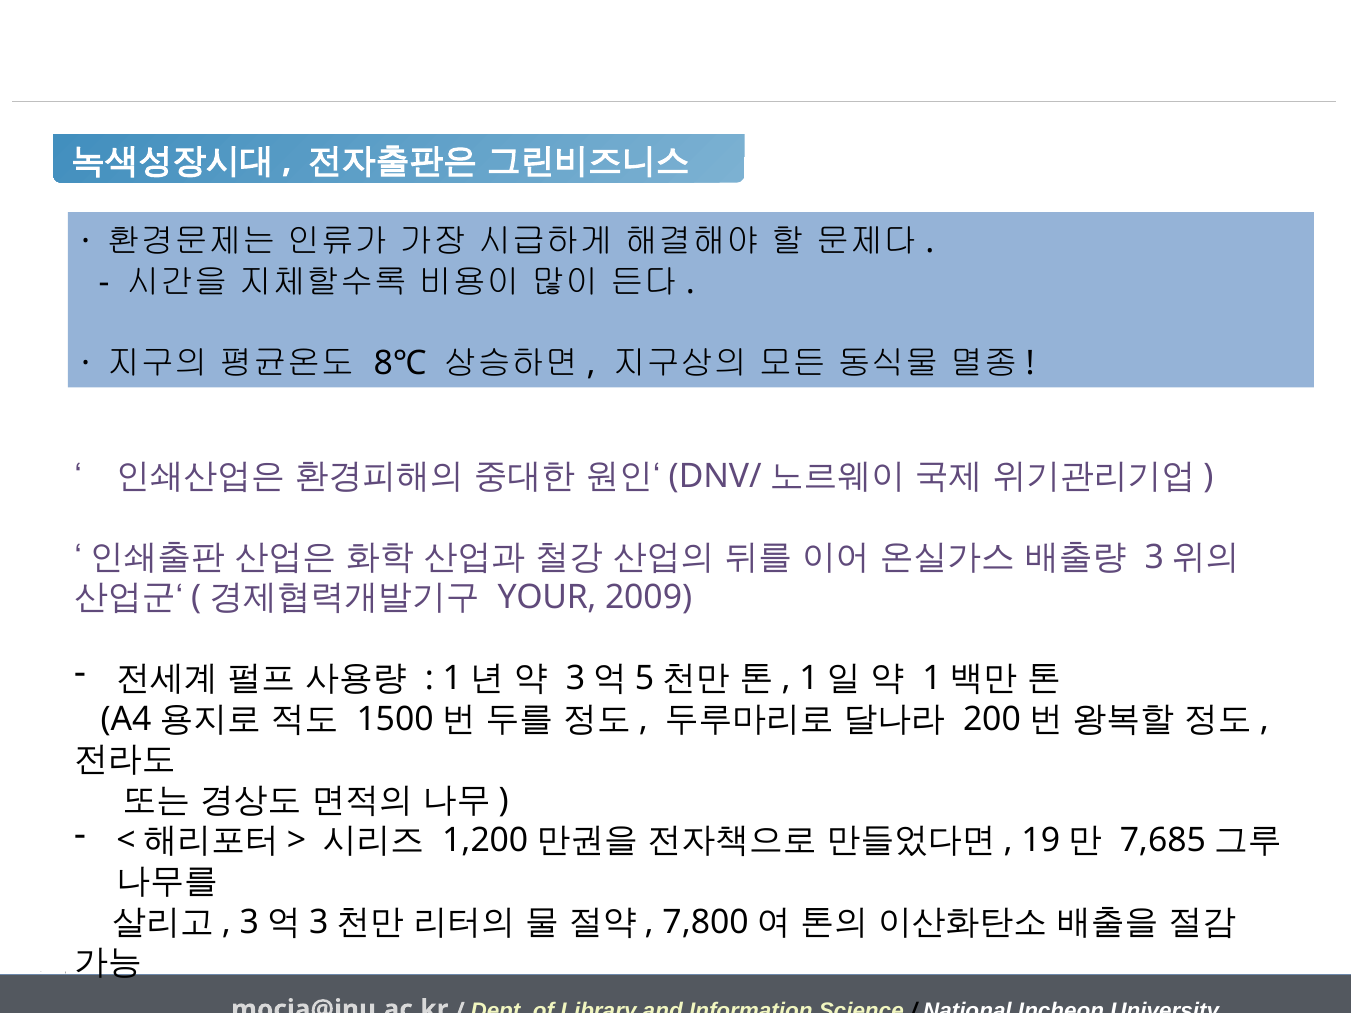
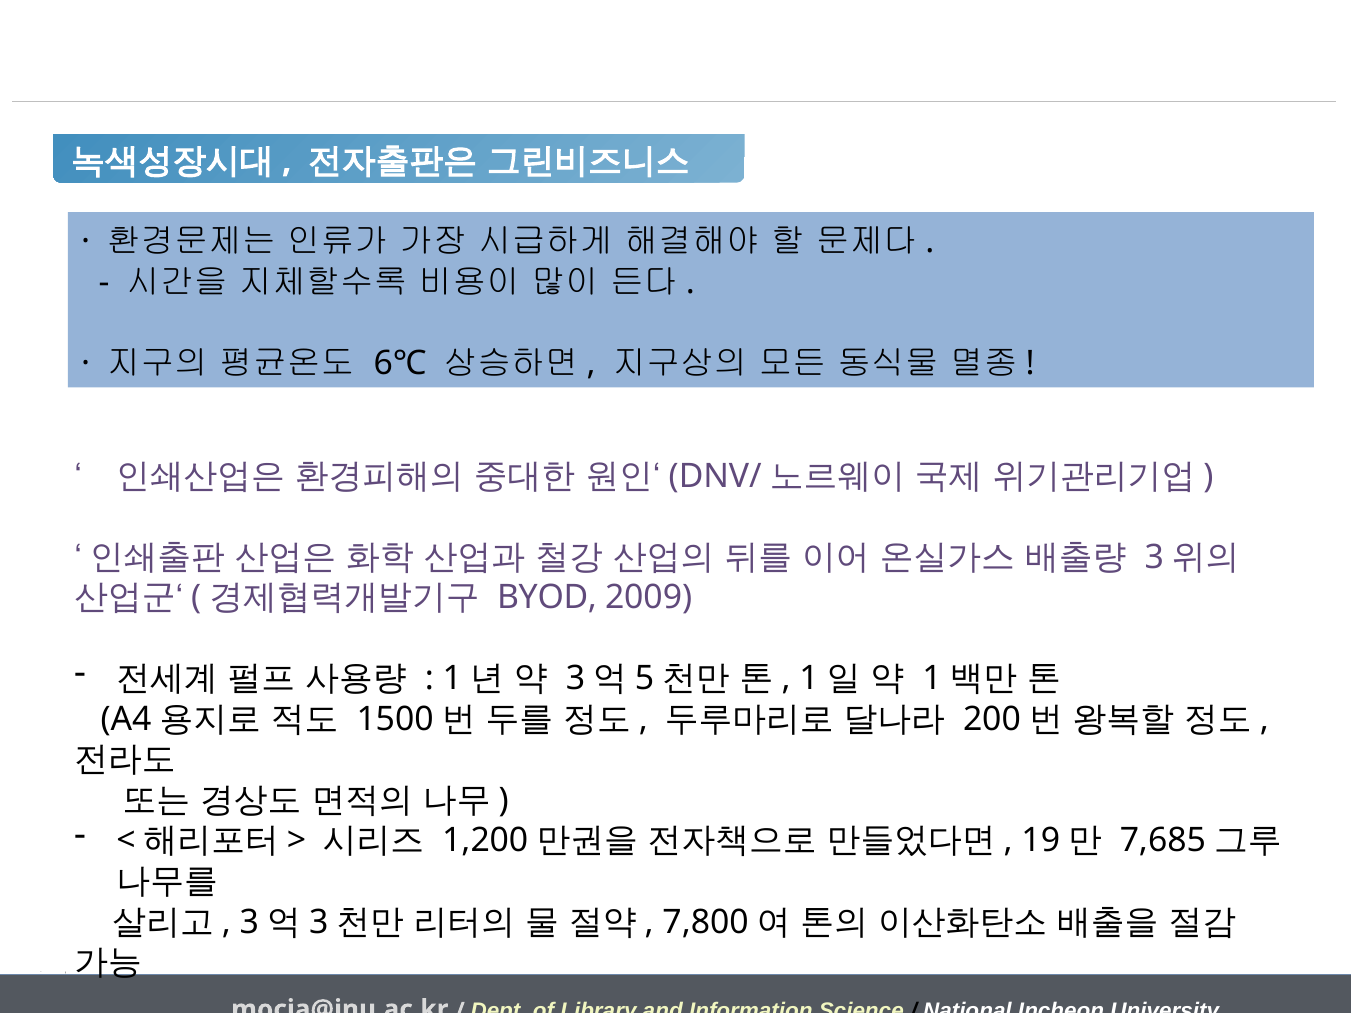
8℃: 8℃ -> 6℃
YOUR: YOUR -> BYOD
